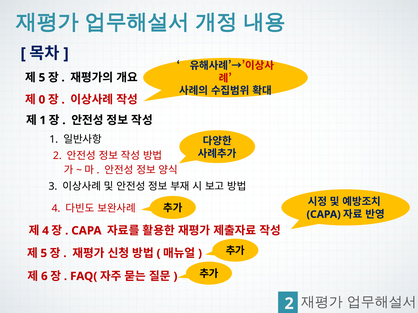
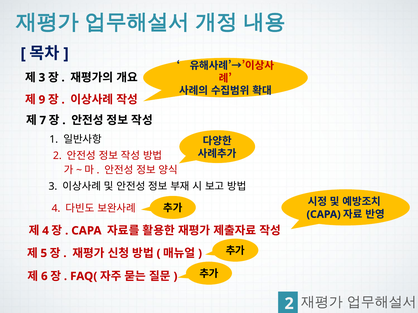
5 at (42, 78): 5 -> 3
0: 0 -> 9
1 at (43, 121): 1 -> 7
